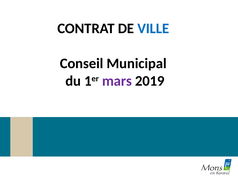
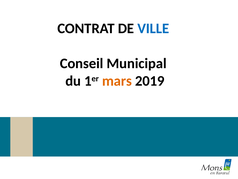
mars colour: purple -> orange
